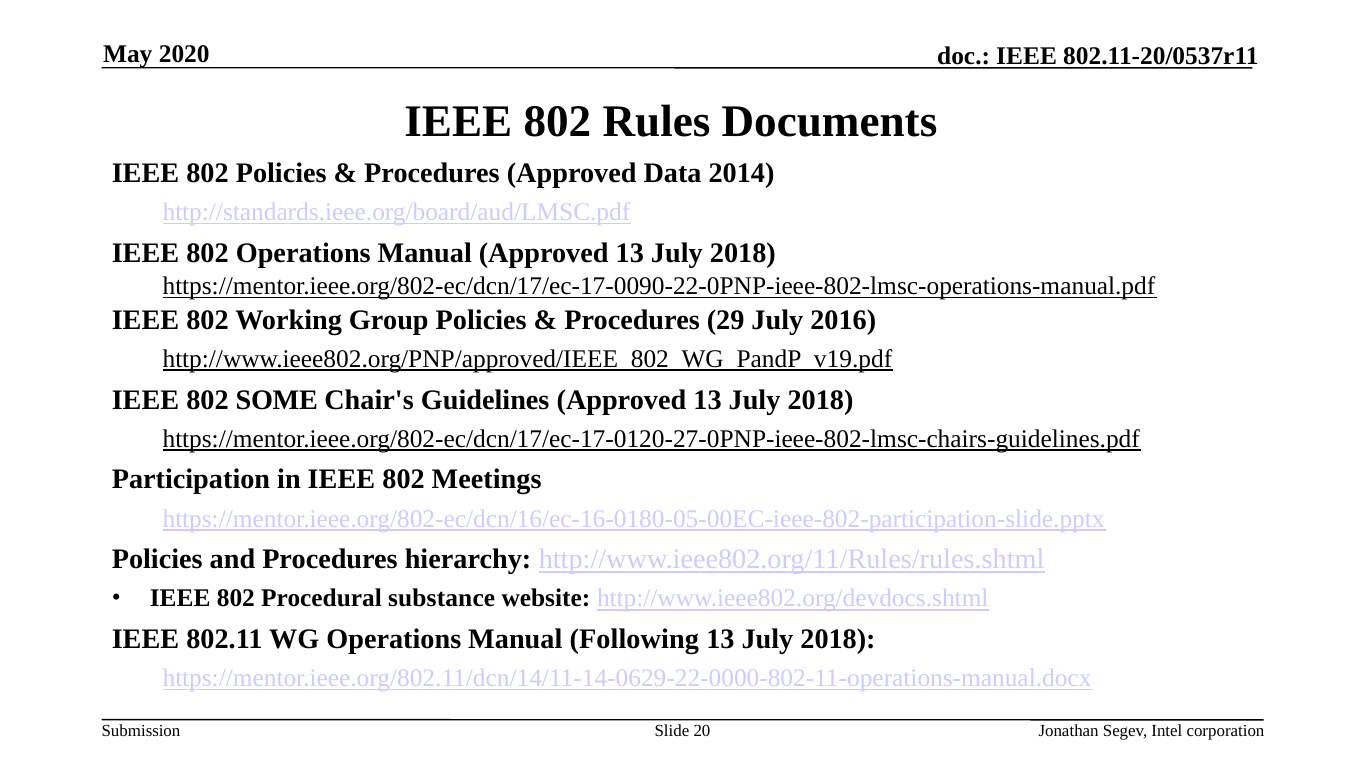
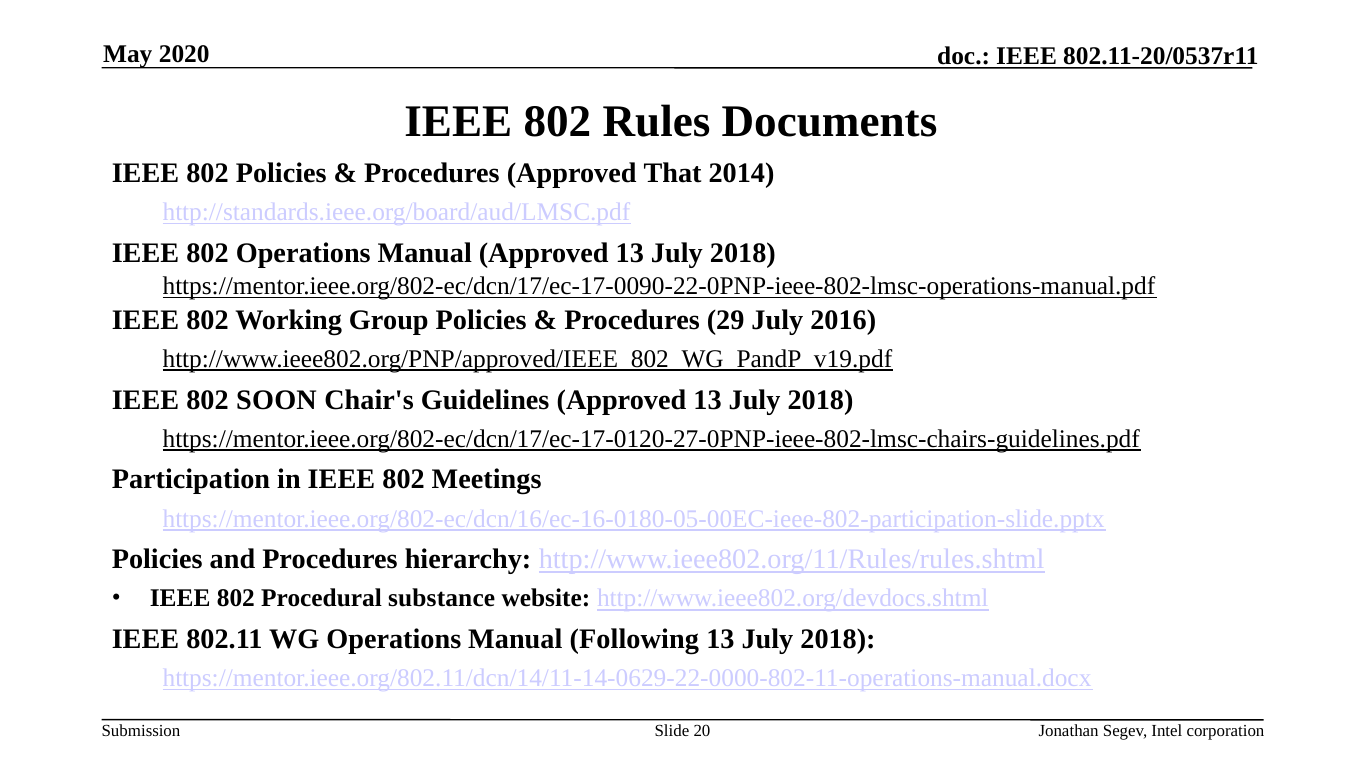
Data: Data -> That
SOME: SOME -> SOON
